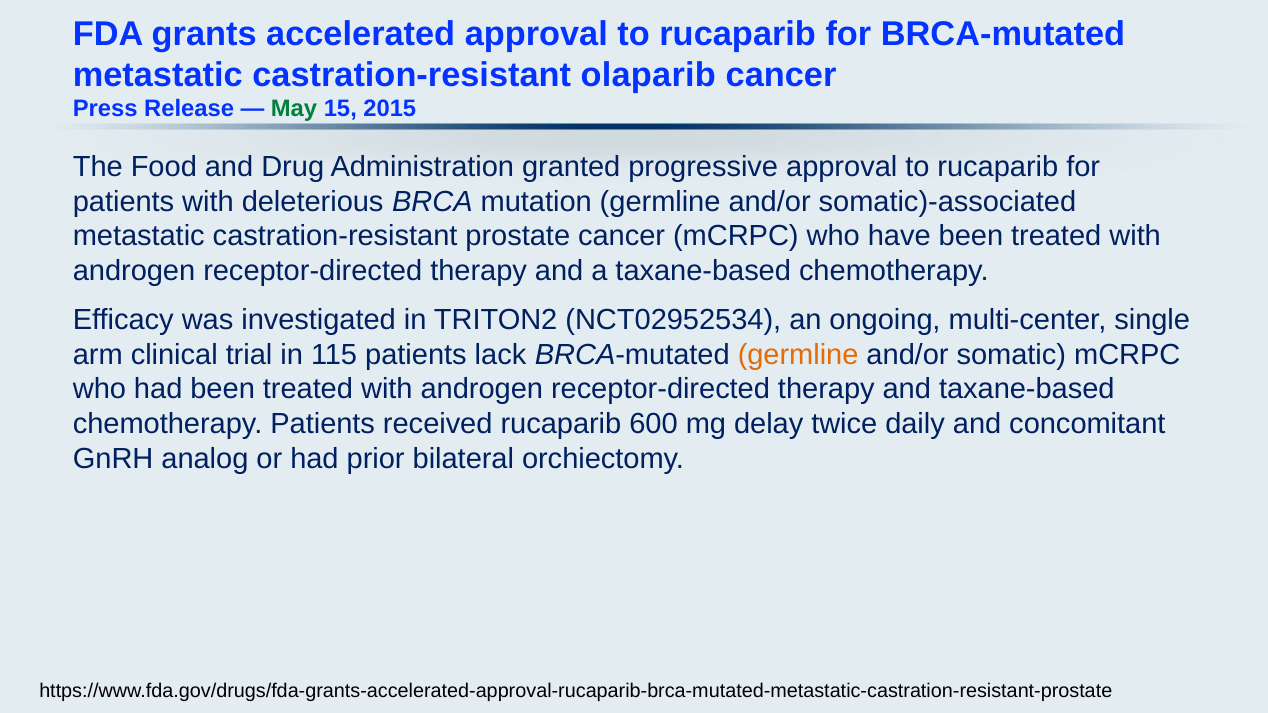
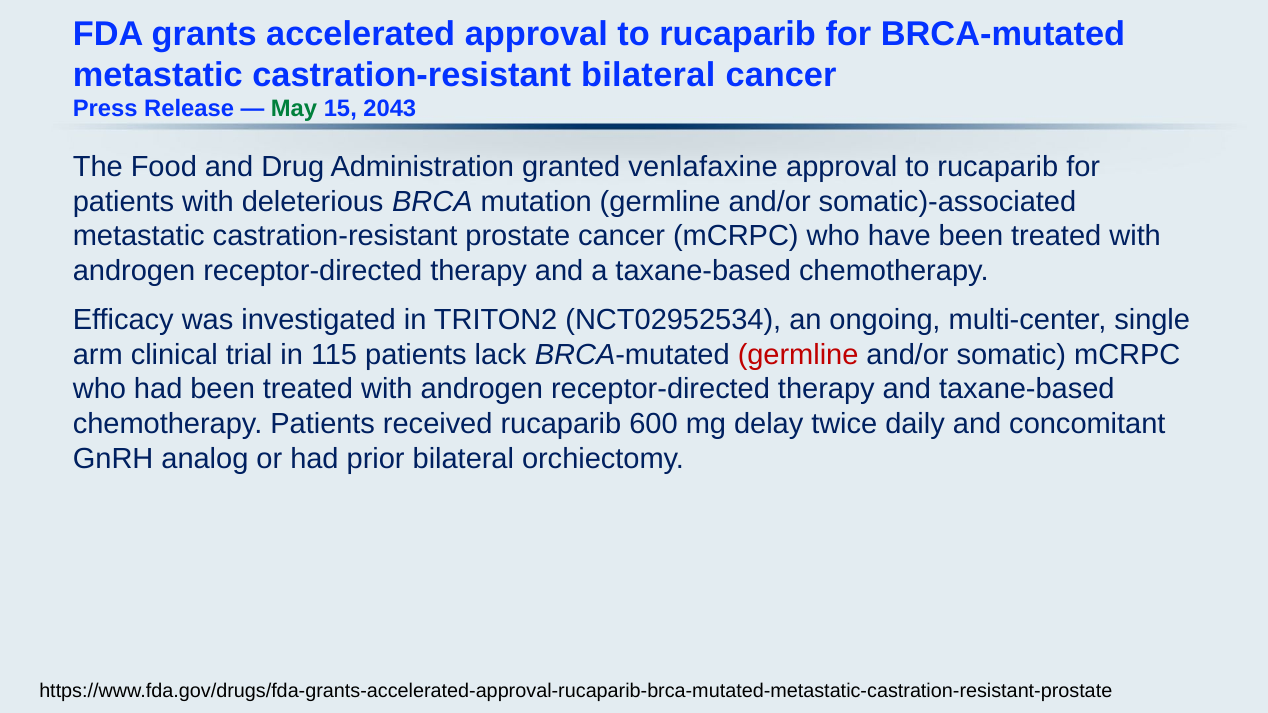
castration-resistant olaparib: olaparib -> bilateral
2015: 2015 -> 2043
progressive: progressive -> venlafaxine
germline at (798, 355) colour: orange -> red
